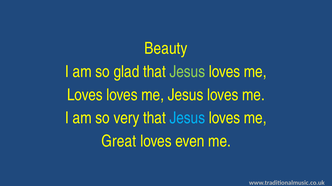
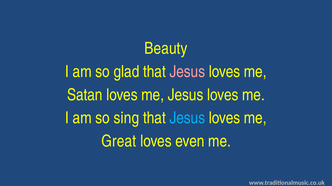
Jesus at (187, 72) colour: light green -> pink
Loves at (85, 95): Loves -> Satan
very: very -> sing
